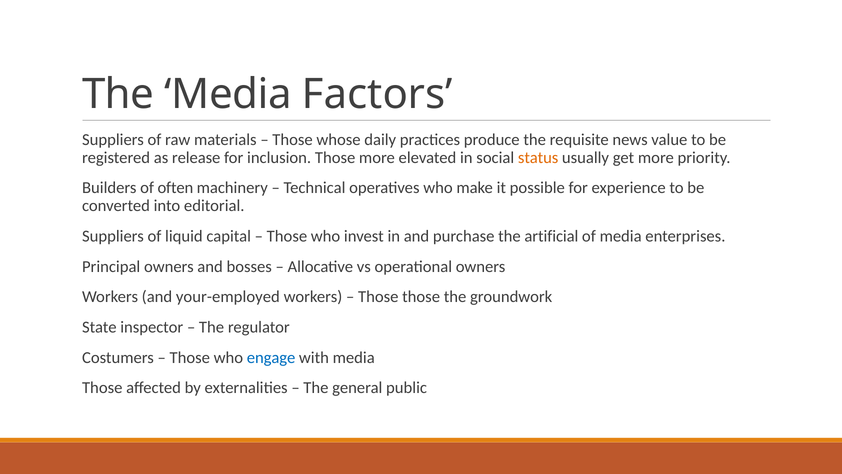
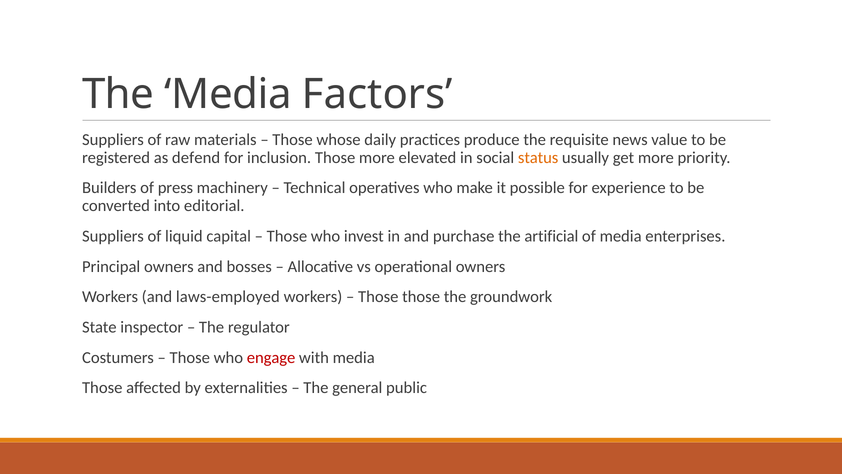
release: release -> defend
often: often -> press
your-employed: your-employed -> laws-employed
engage colour: blue -> red
